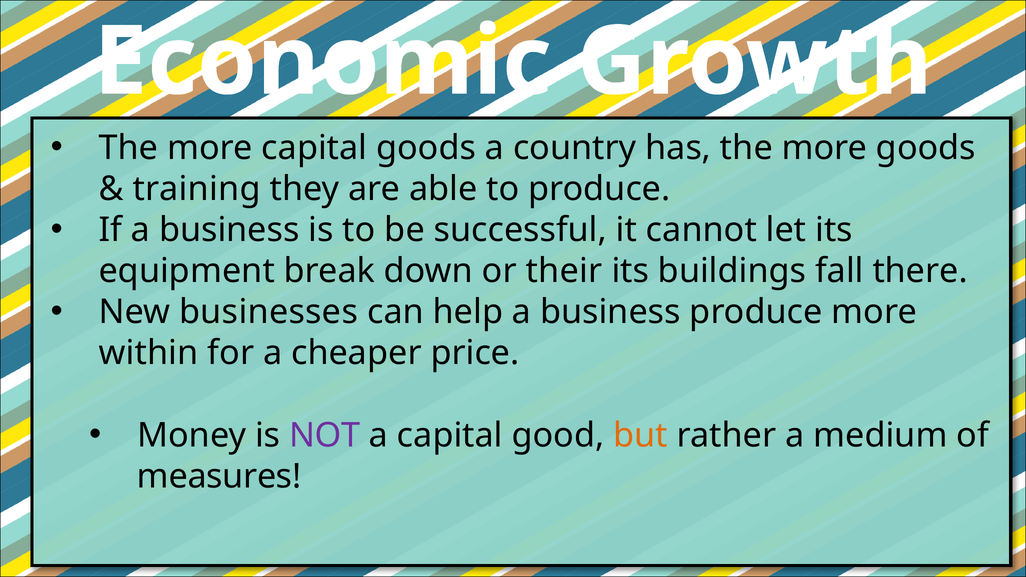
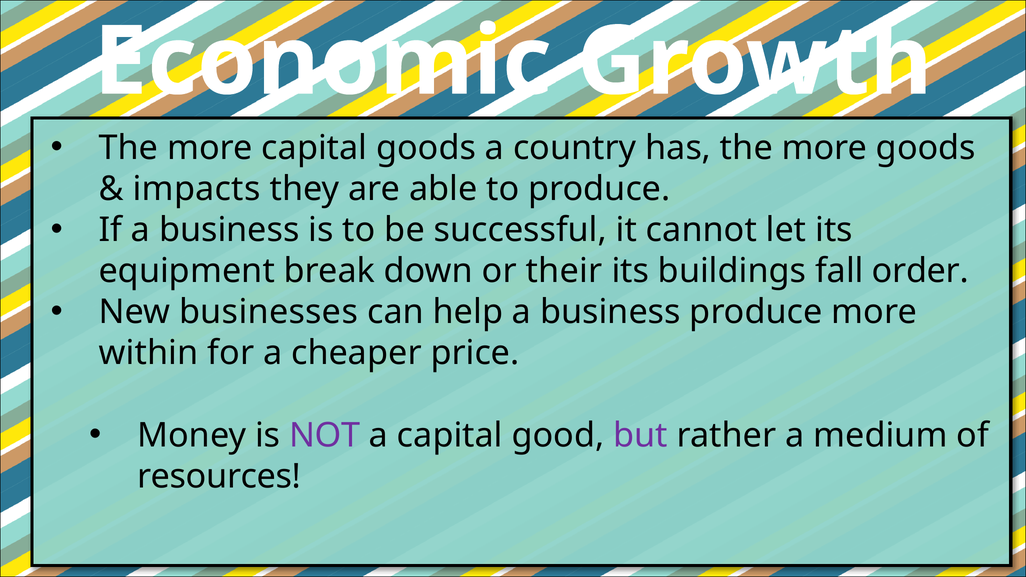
training: training -> impacts
there: there -> order
but colour: orange -> purple
measures: measures -> resources
